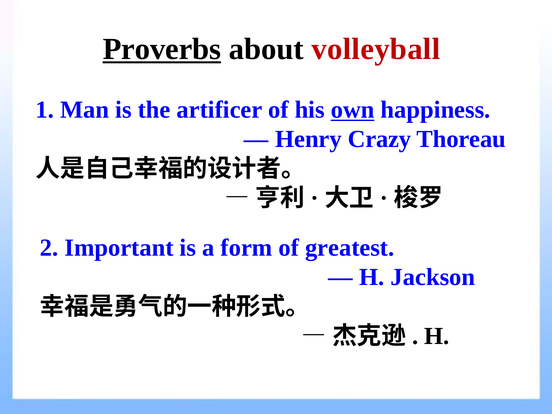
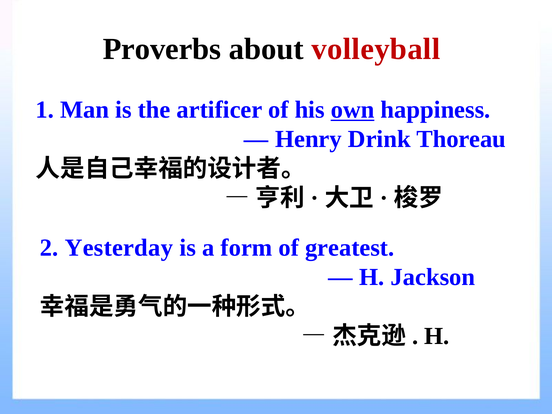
Proverbs underline: present -> none
Crazy: Crazy -> Drink
Important: Important -> Yesterday
